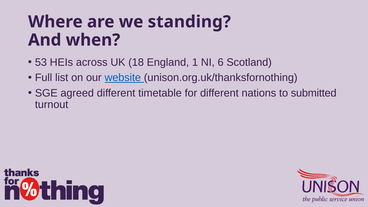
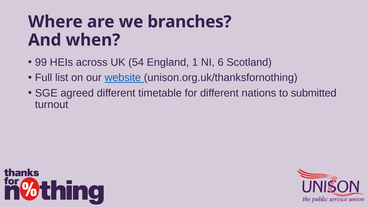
standing: standing -> branches
53: 53 -> 99
18: 18 -> 54
